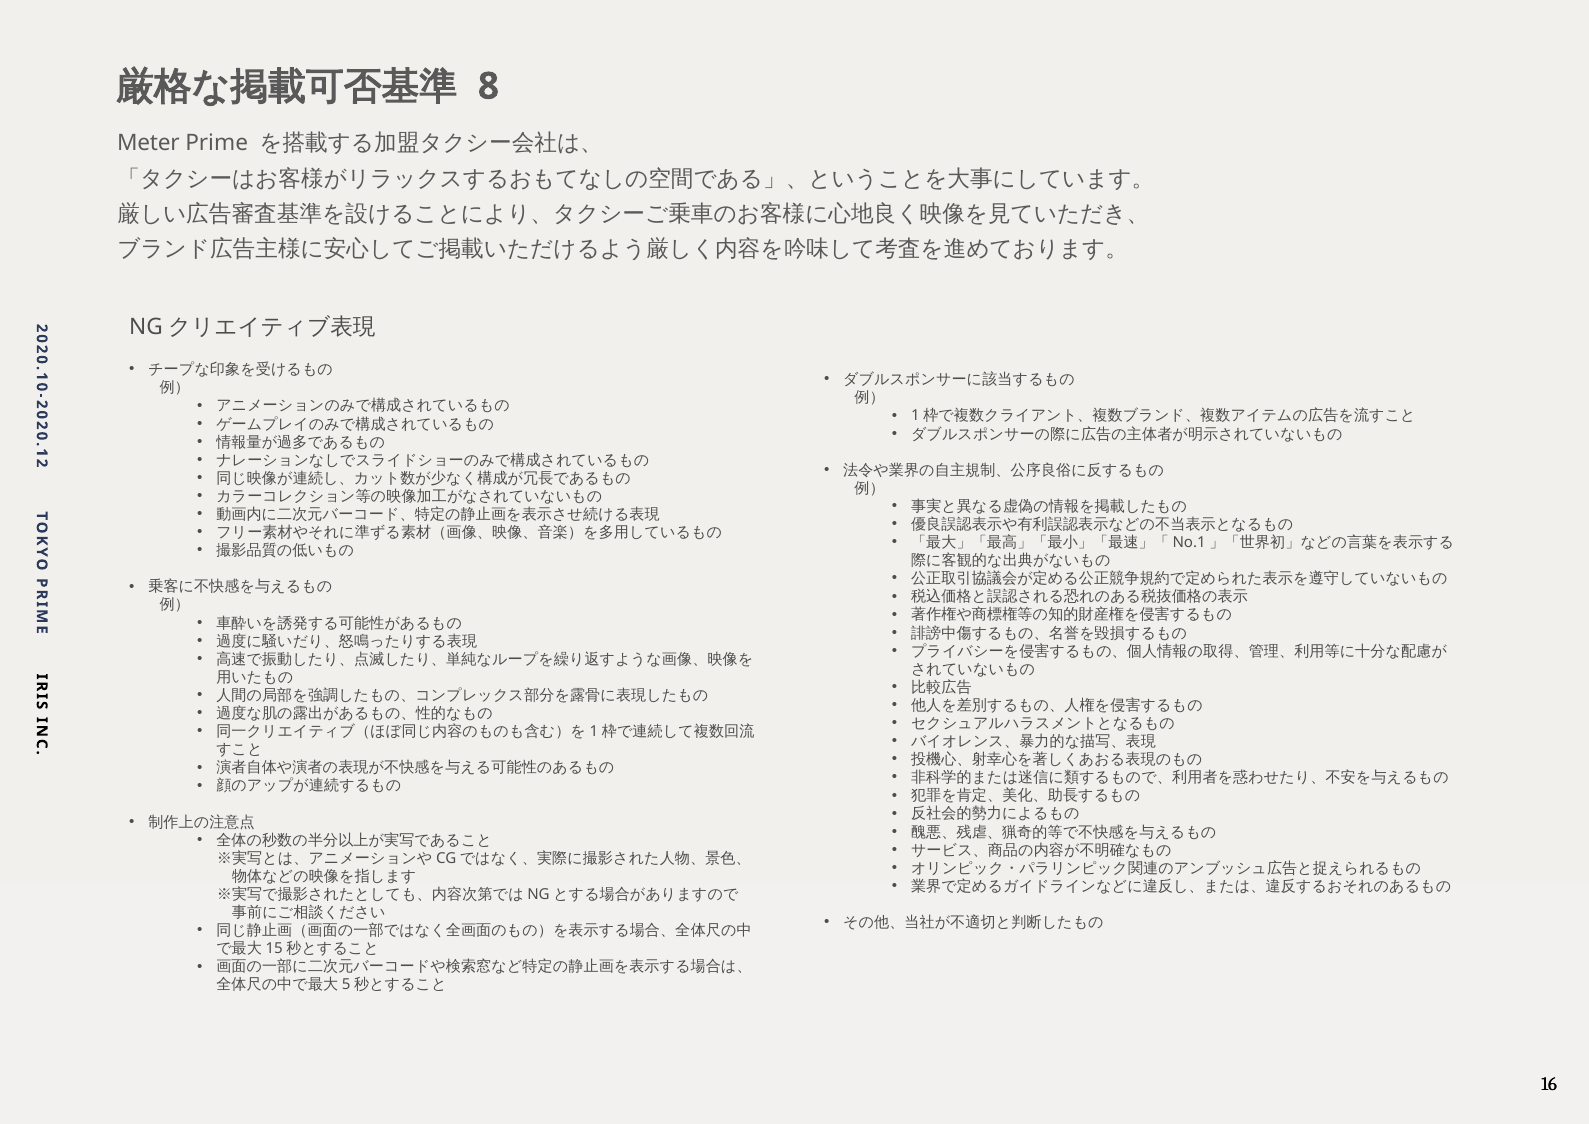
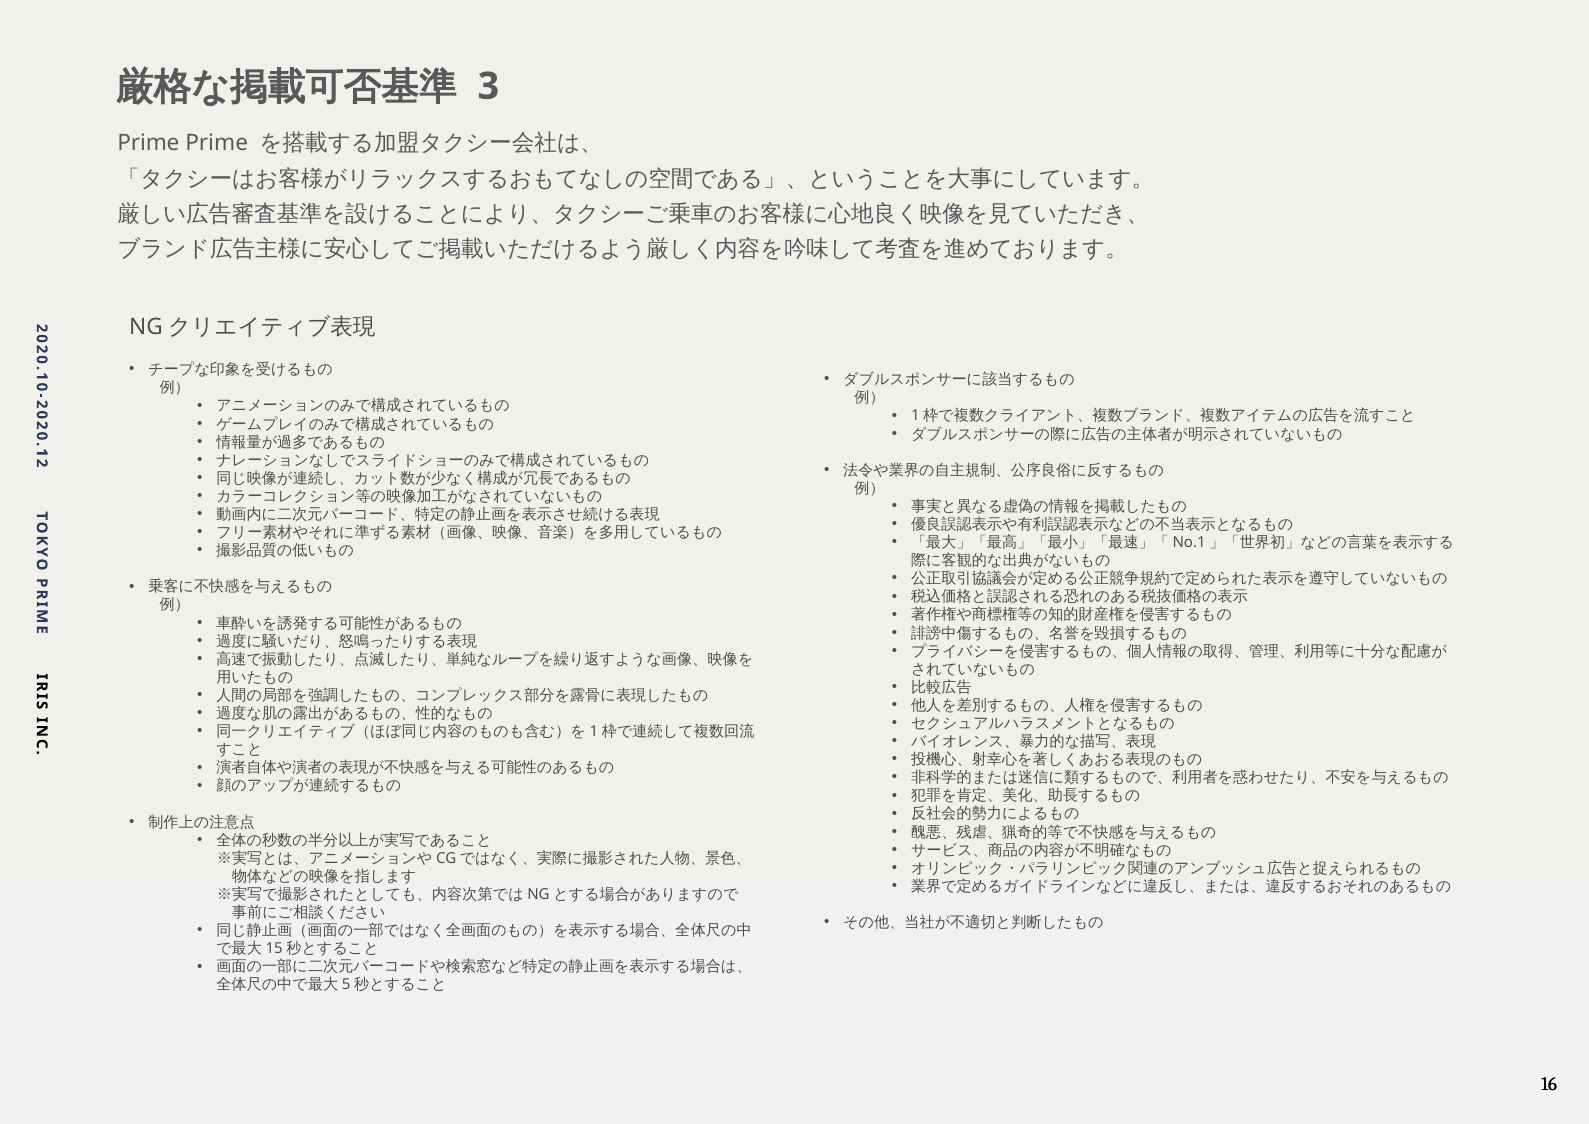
8: 8 -> 3
Meter at (148, 143): Meter -> Prime
